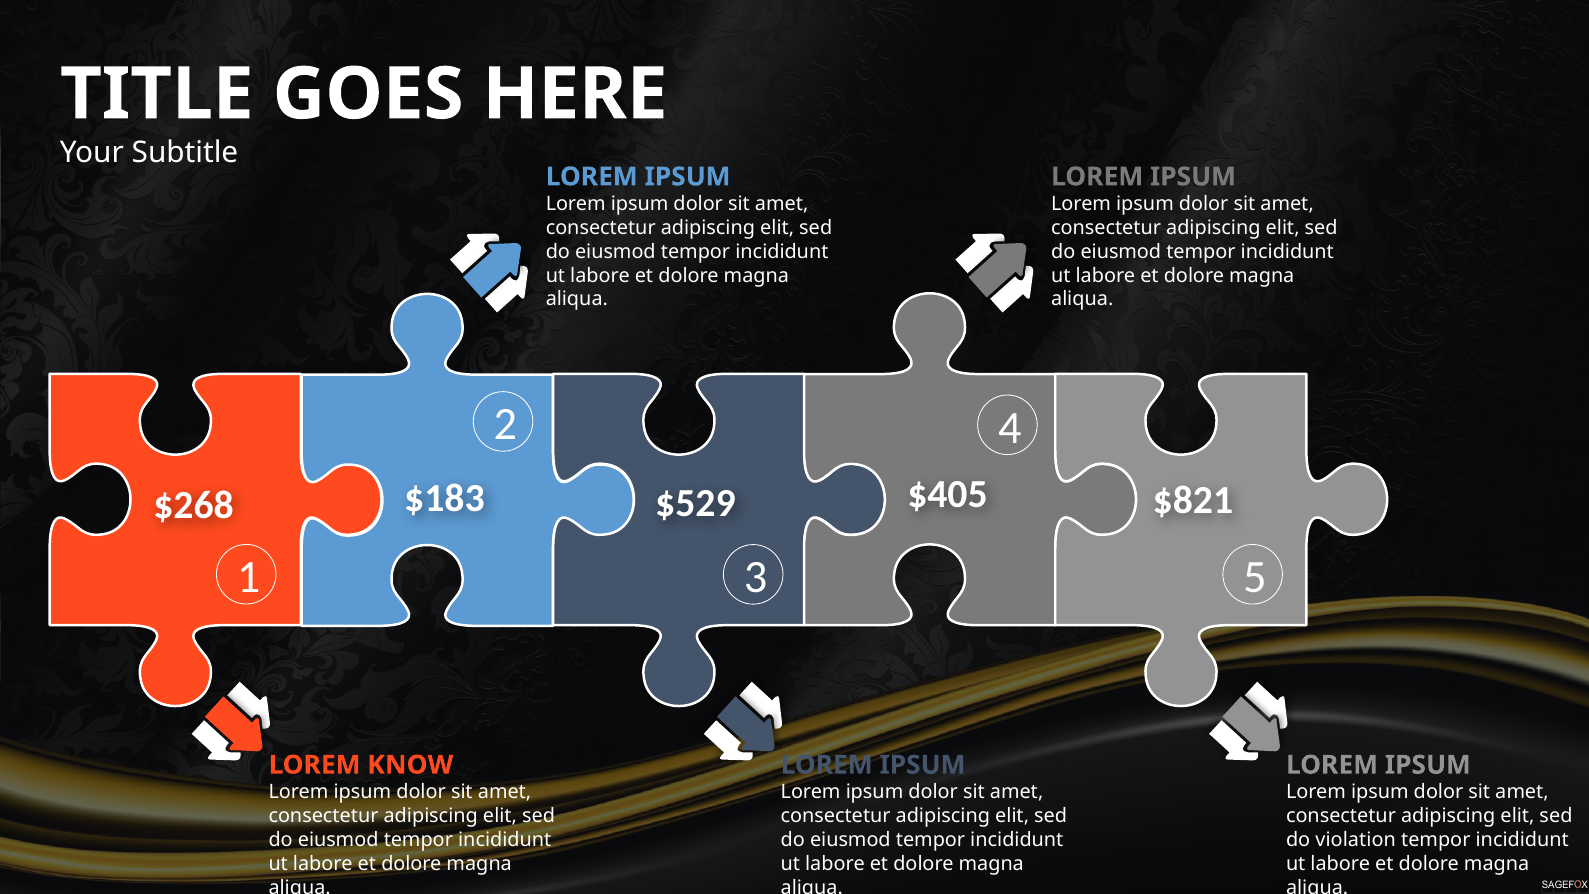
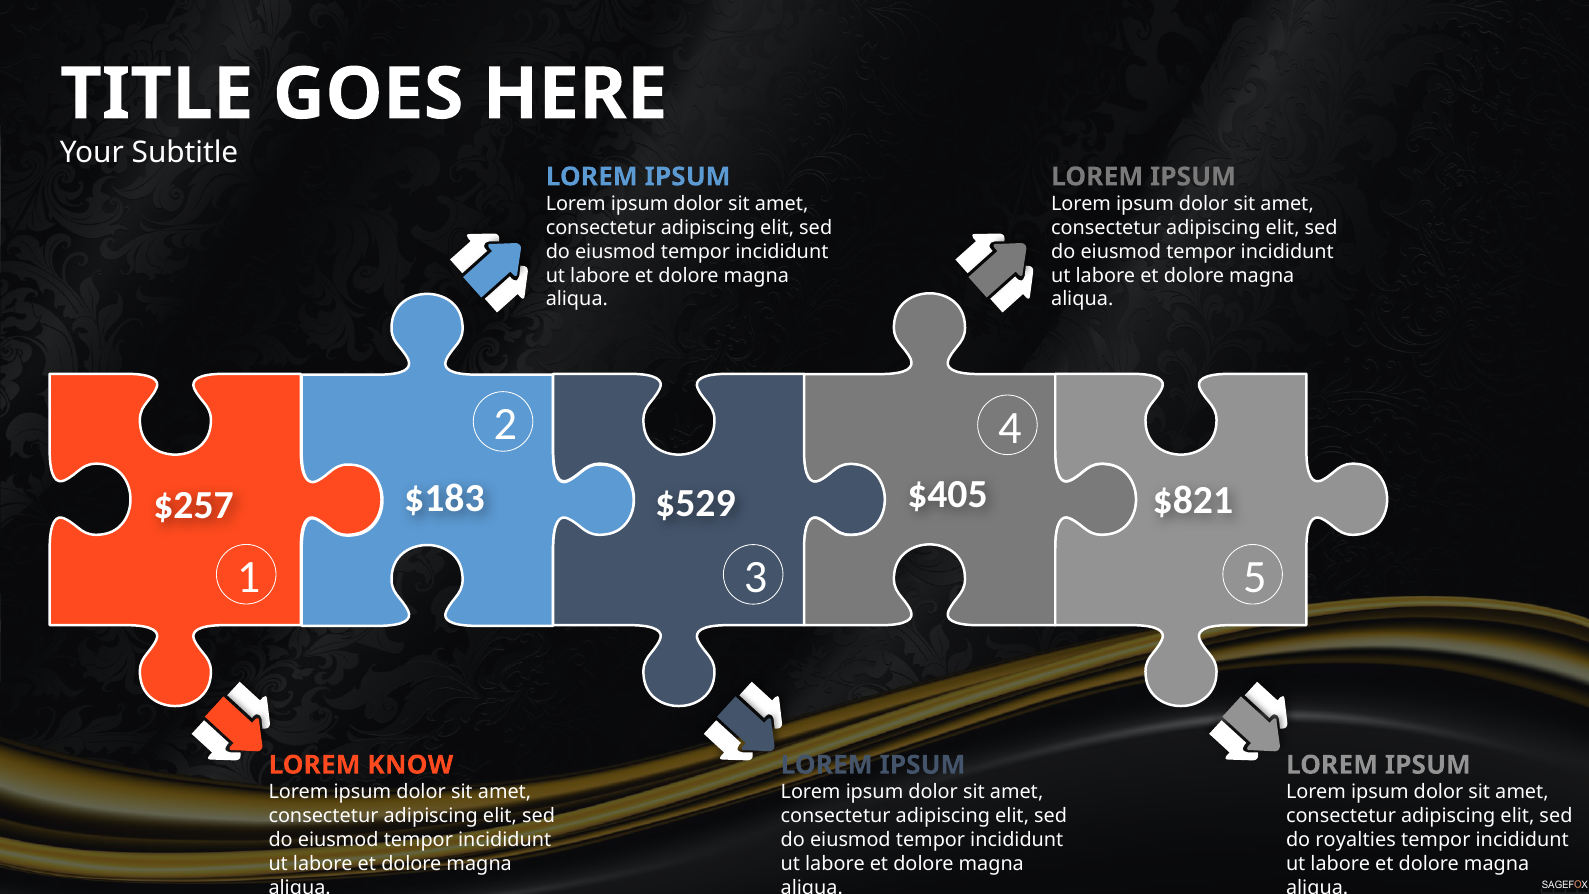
$268: $268 -> $257
violation: violation -> royalties
